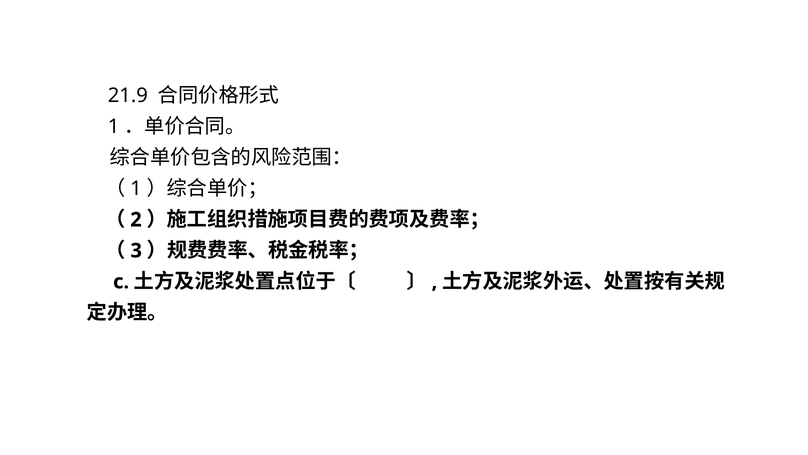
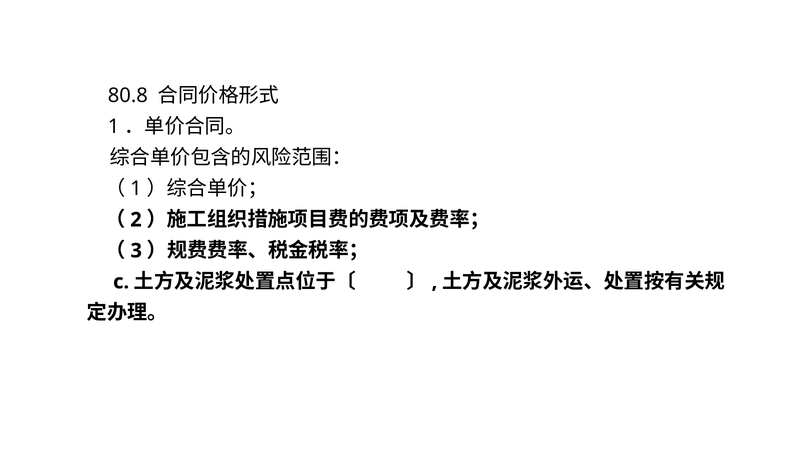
21.9: 21.9 -> 80.8
